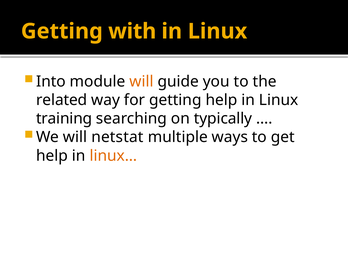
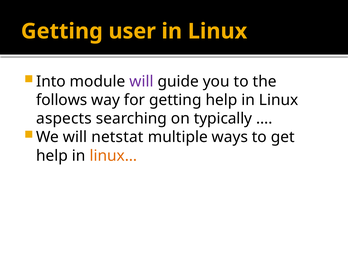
with: with -> user
will at (141, 81) colour: orange -> purple
related: related -> follows
training: training -> aspects
